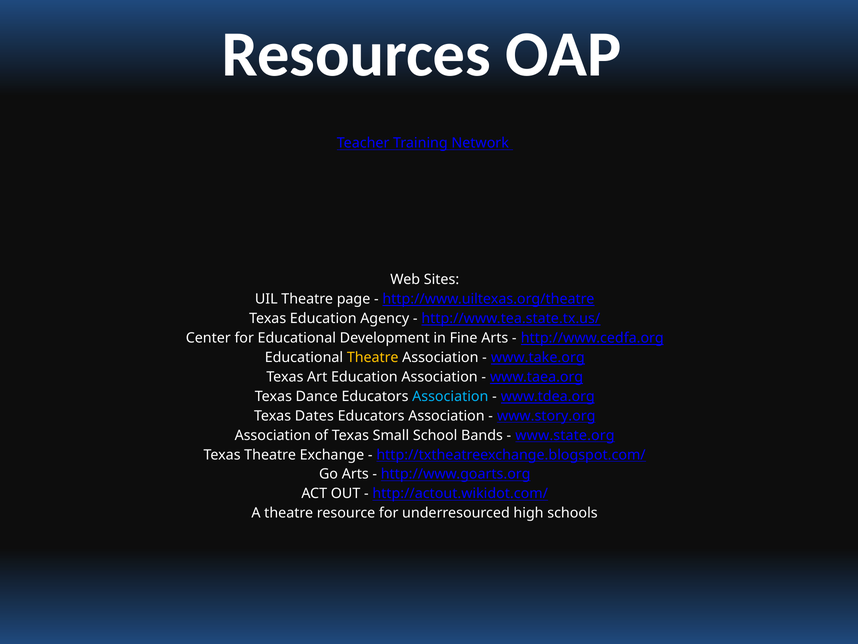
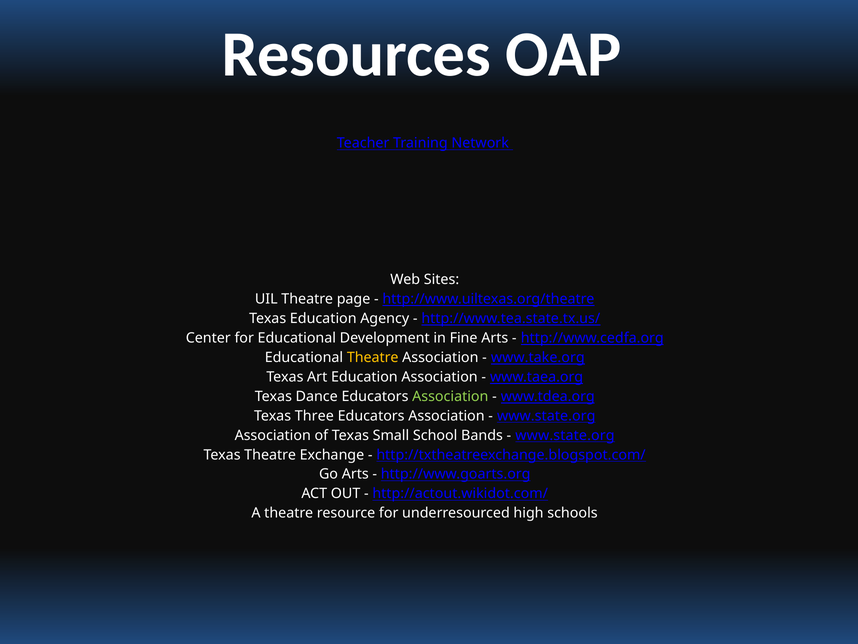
Association at (450, 396) colour: light blue -> light green
Dates: Dates -> Three
www.story.org at (546, 416): www.story.org -> www.state.org
